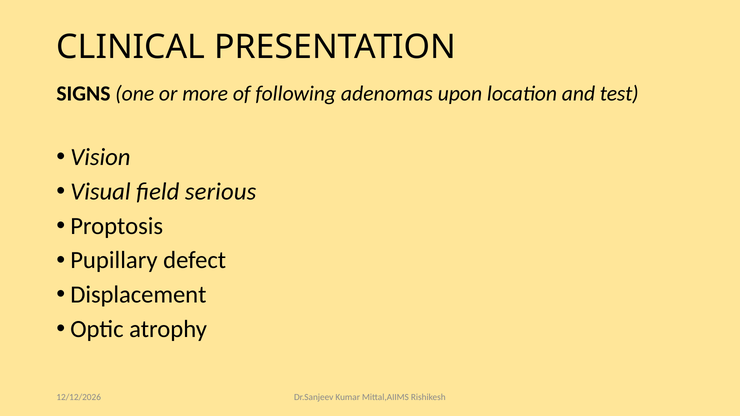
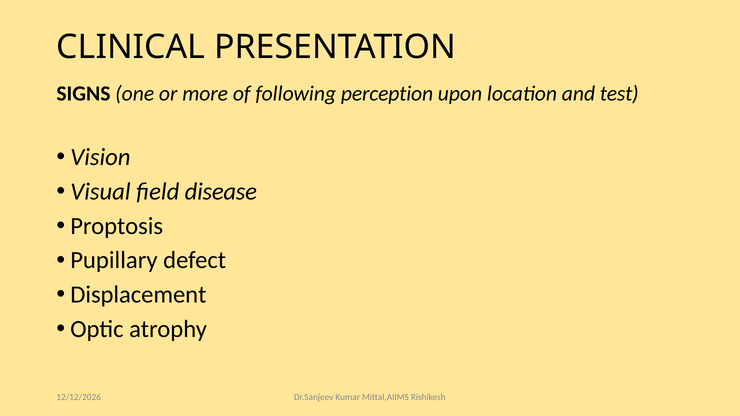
adenomas: adenomas -> perception
serious: serious -> disease
